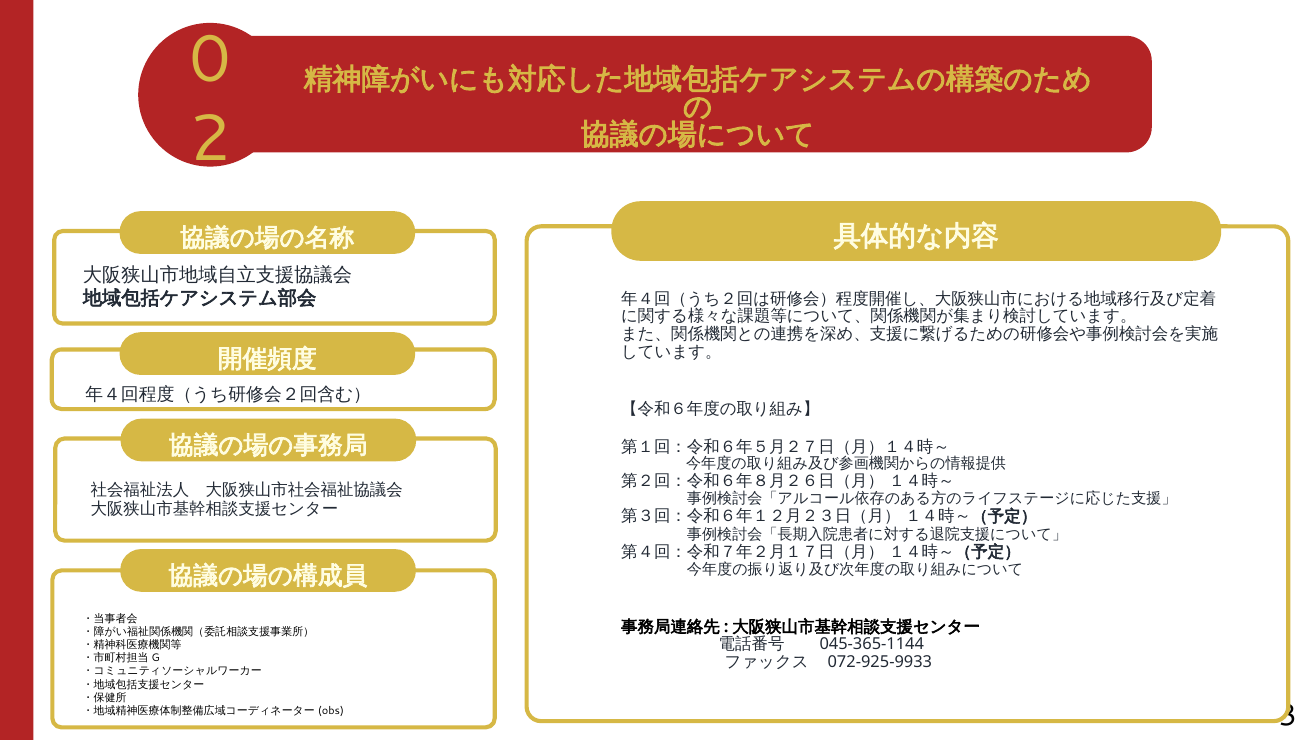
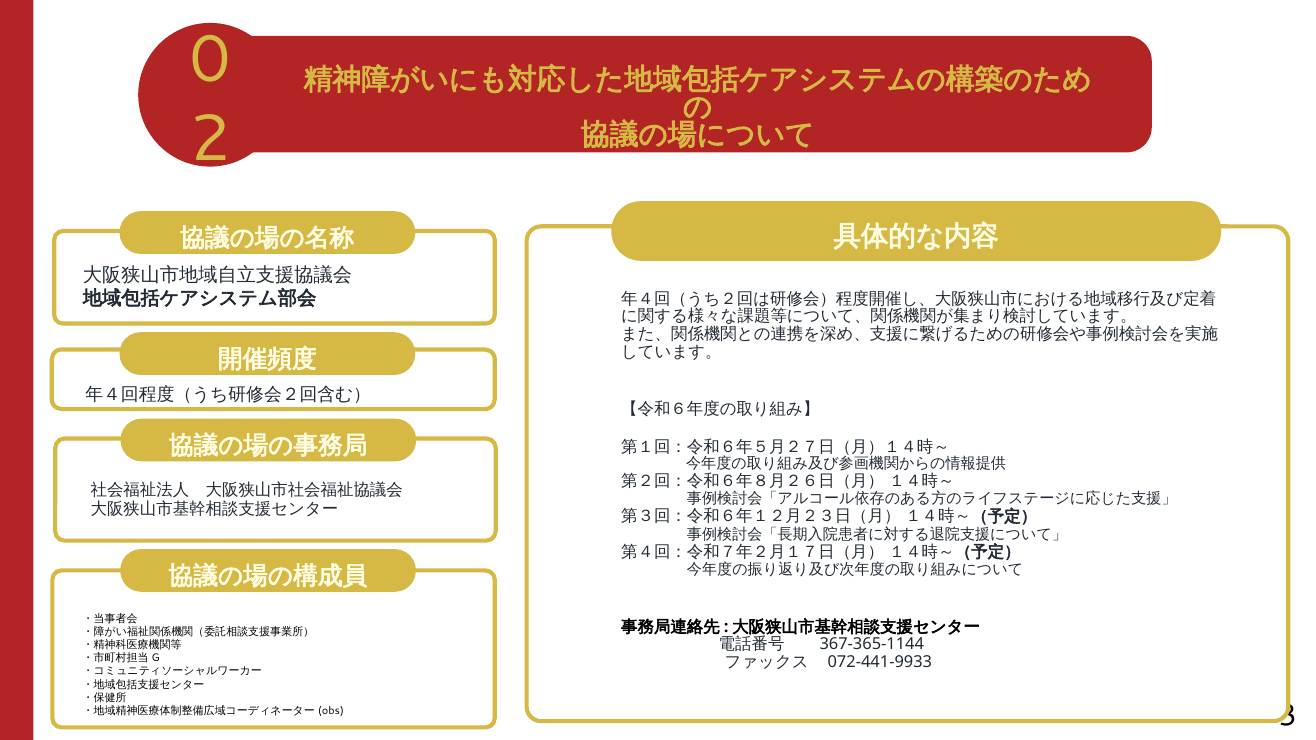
045-365-1144: 045-365-1144 -> 367-365-1144
072-925-9933: 072-925-9933 -> 072-441-9933
